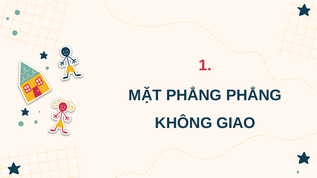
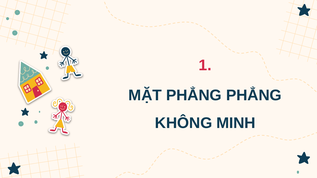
GIAO: GIAO -> MINH
